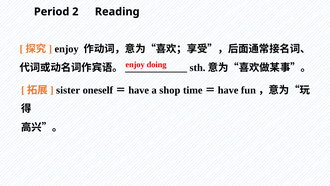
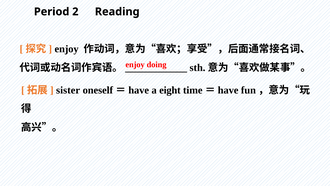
shop: shop -> eight
